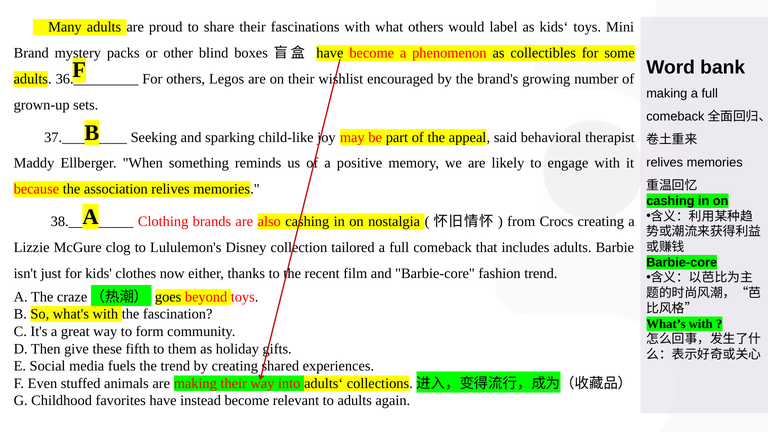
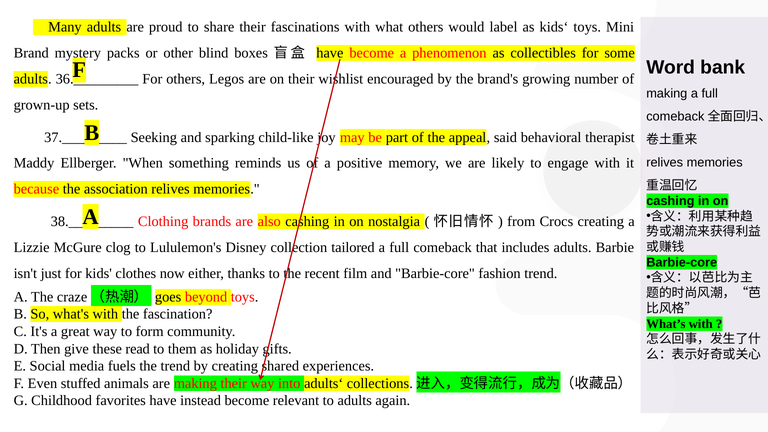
fifth: fifth -> read
